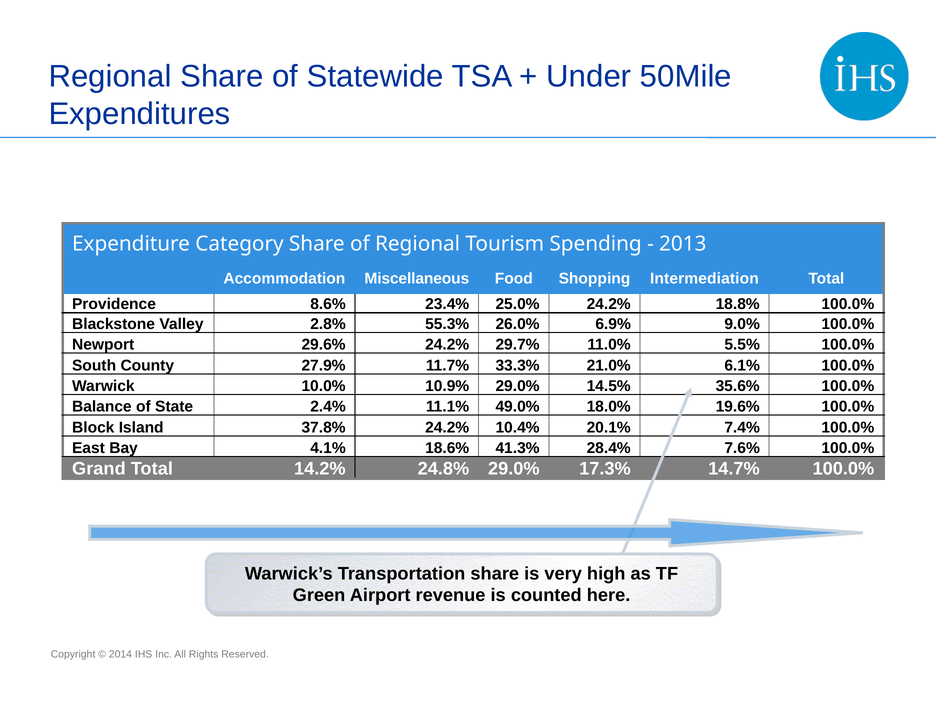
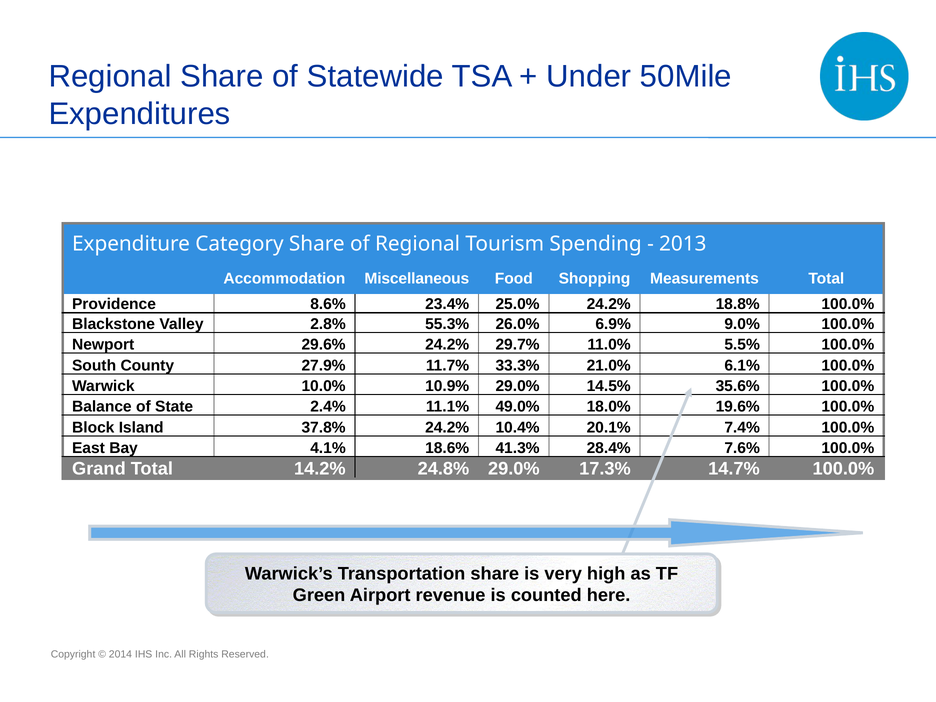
Intermediation: Intermediation -> Measurements
